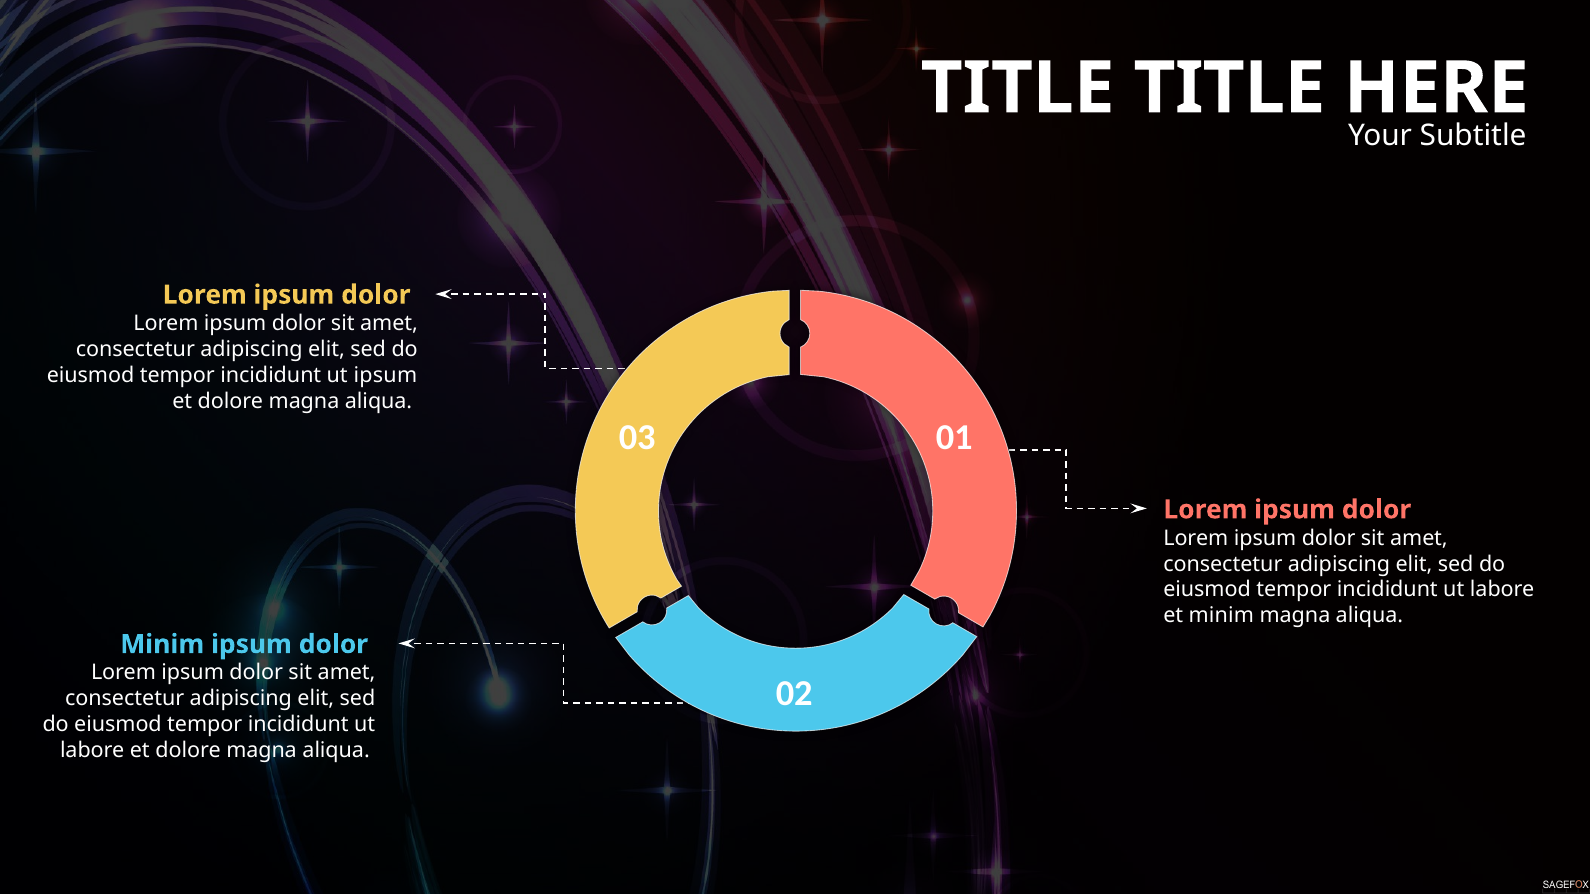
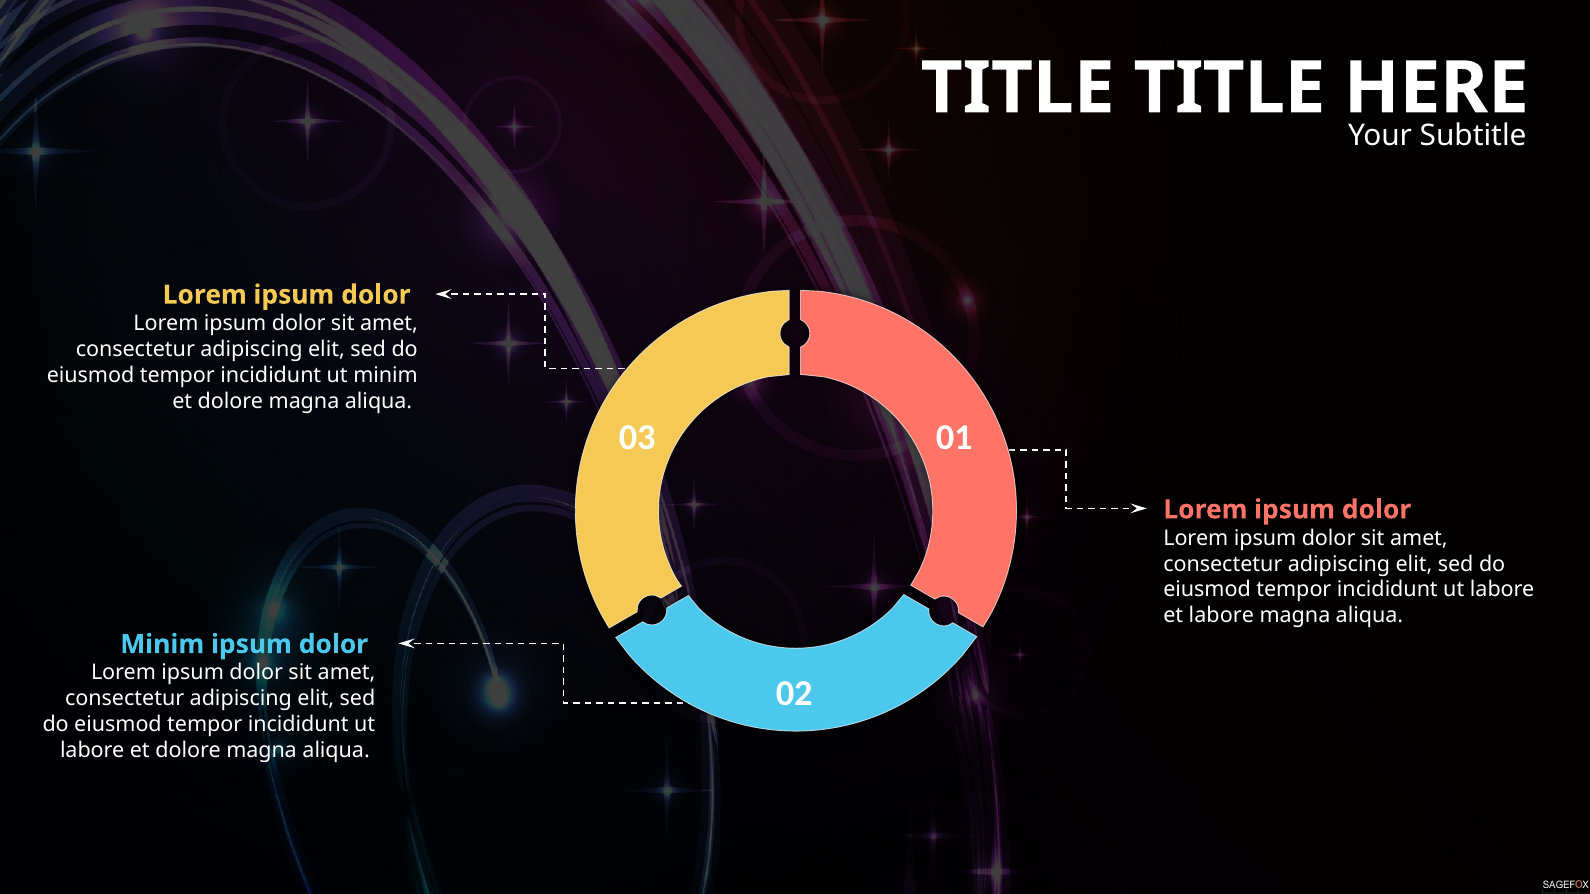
ut ipsum: ipsum -> minim
et minim: minim -> labore
